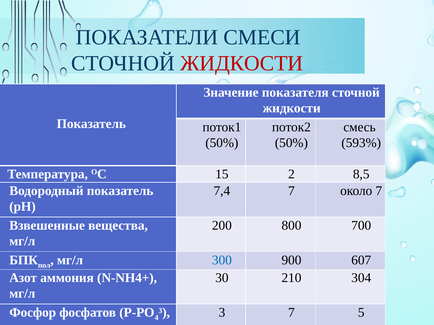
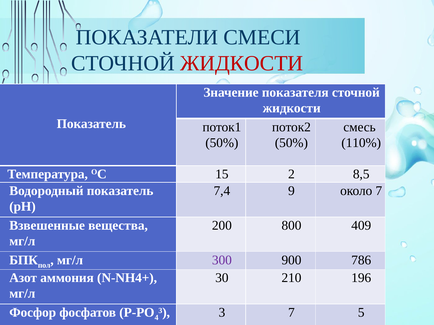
593%: 593% -> 110%
7,4 7: 7 -> 9
700: 700 -> 409
300 colour: blue -> purple
607: 607 -> 786
304: 304 -> 196
